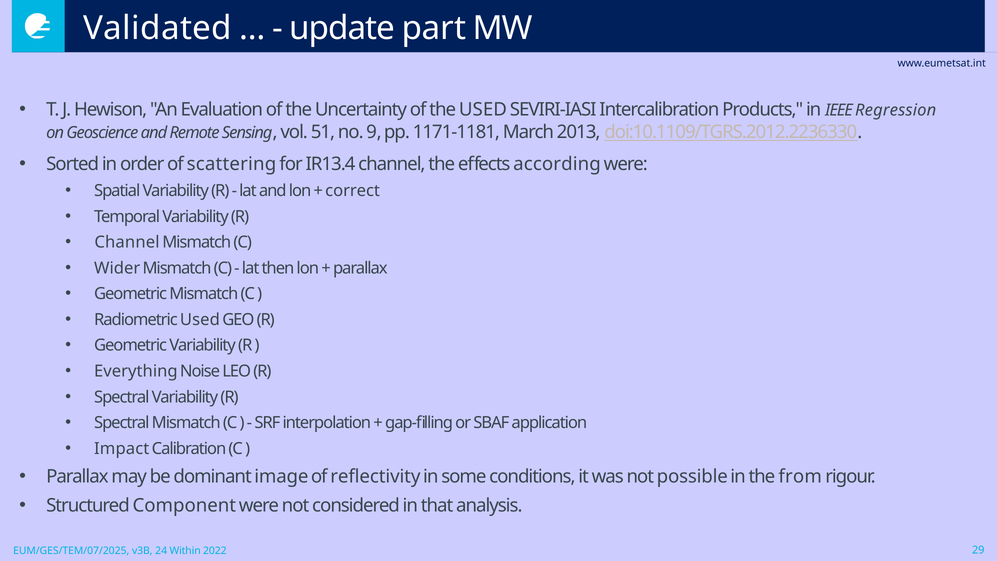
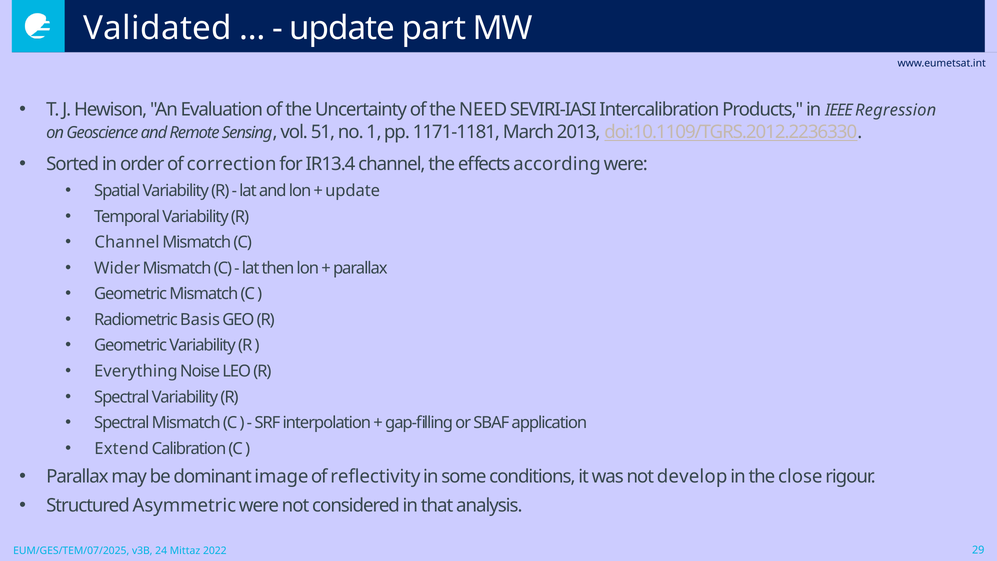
the USED: USED -> NEED
9: 9 -> 1
scattering: scattering -> correction
correct at (353, 191): correct -> update
Radiometric Used: Used -> Basis
Impact: Impact -> Extend
possible: possible -> develop
from: from -> close
Component: Component -> Asymmetric
Within: Within -> Mittaz
